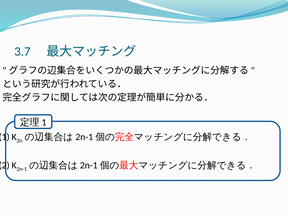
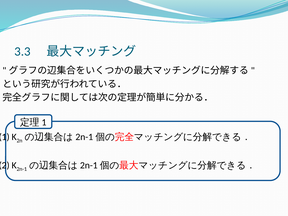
3.7: 3.7 -> 3.3
